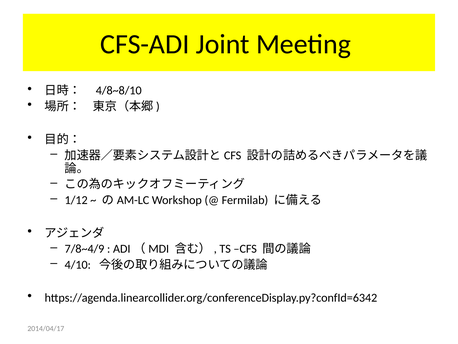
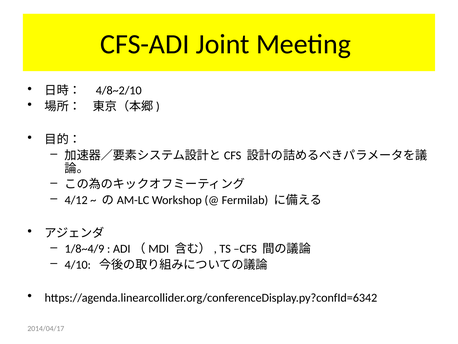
4/8~8/10: 4/8~8/10 -> 4/8~2/10
1/12: 1/12 -> 4/12
7/8~4/9: 7/8~4/9 -> 1/8~4/9
